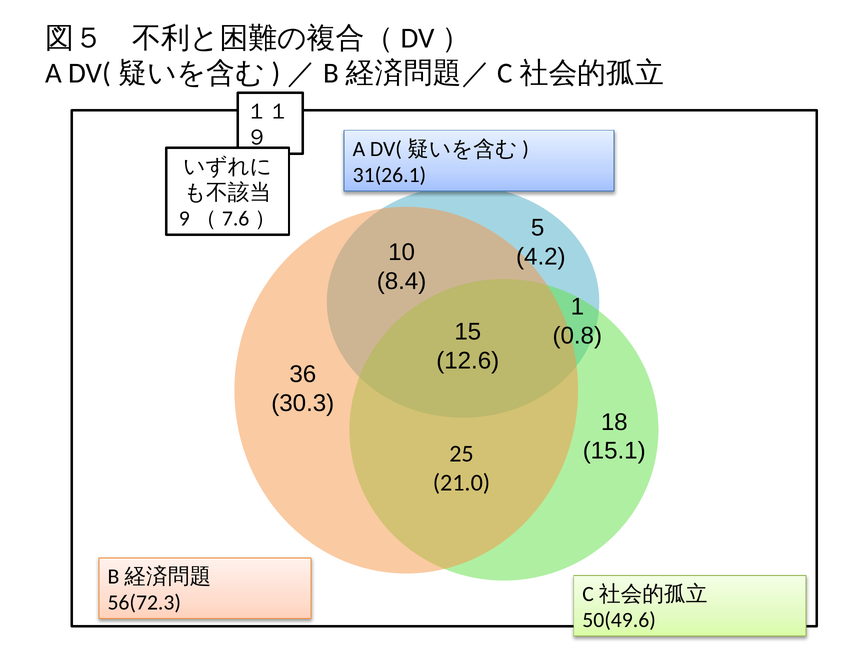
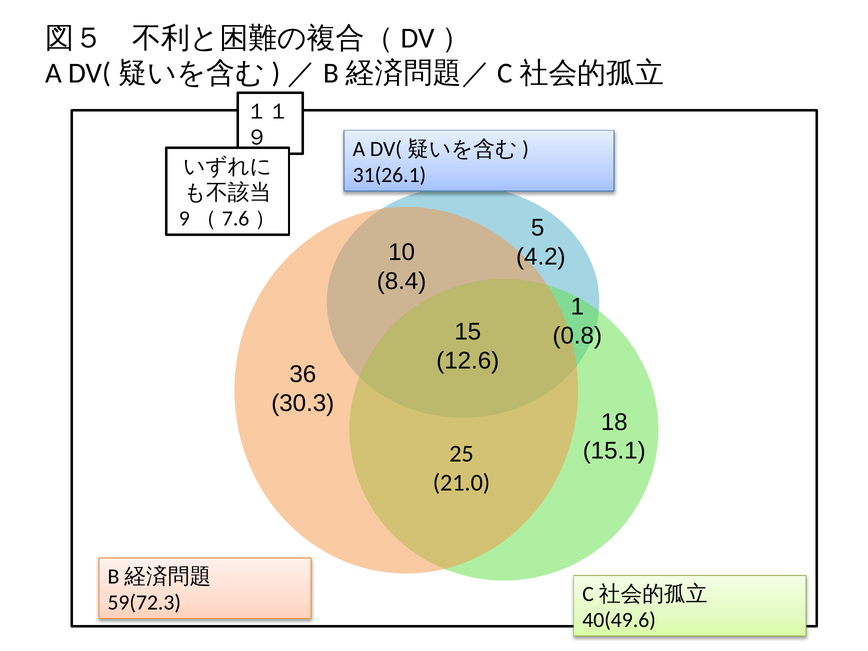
56(72.3: 56(72.3 -> 59(72.3
50(49.6: 50(49.6 -> 40(49.6
